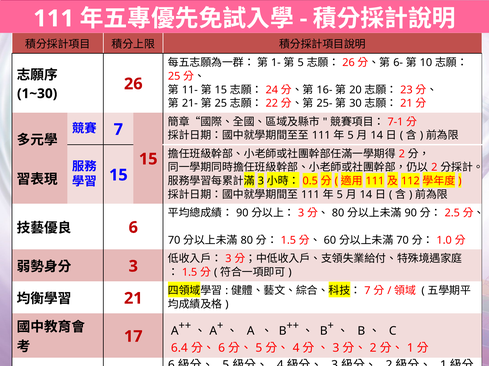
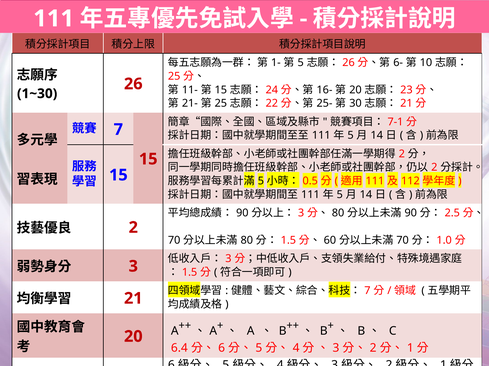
3 at (261, 181): 3 -> 5
6 at (133, 228): 6 -> 2
17 at (133, 337): 17 -> 20
